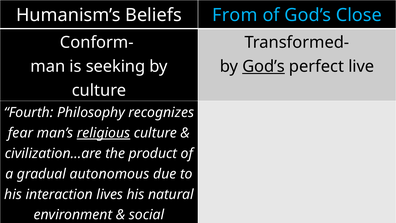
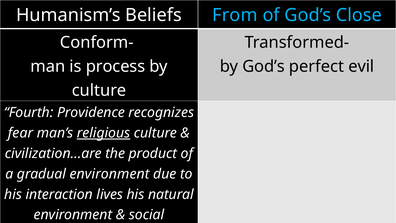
seeking: seeking -> process
God’s at (264, 66) underline: present -> none
live: live -> evil
Philosophy: Philosophy -> Providence
gradual autonomous: autonomous -> environment
